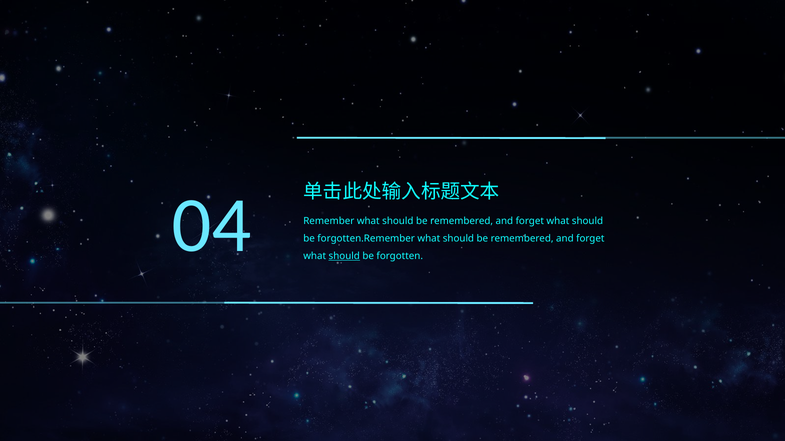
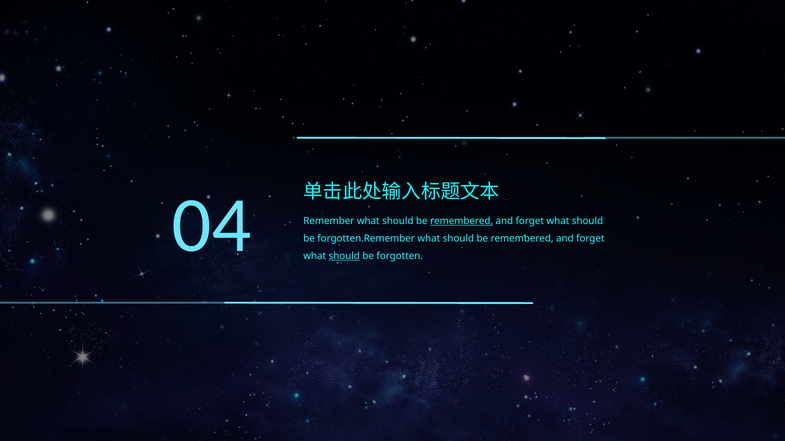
remembered at (462, 221) underline: none -> present
